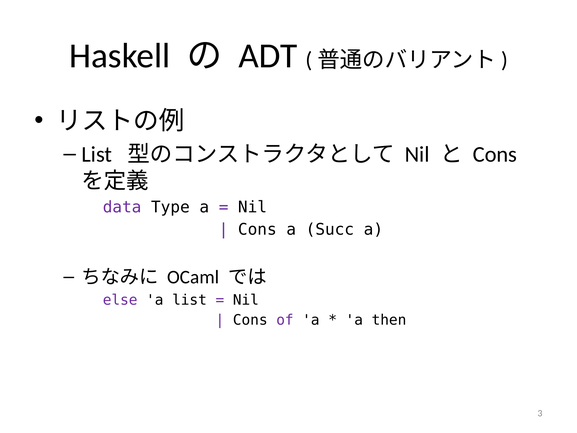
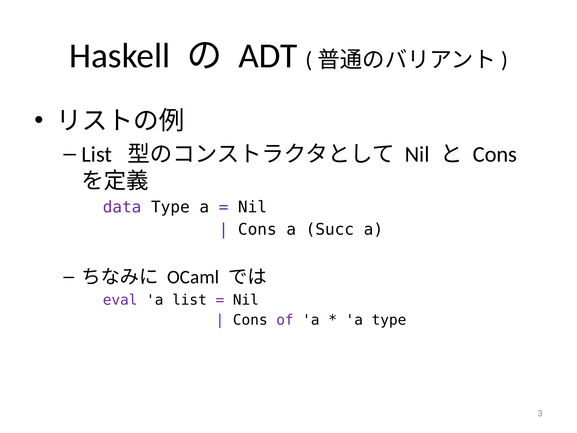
else: else -> eval
a then: then -> type
